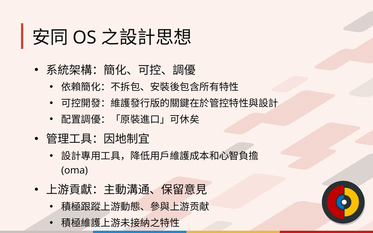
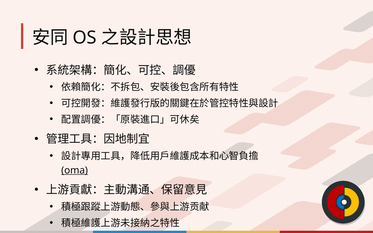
oma underline: none -> present
